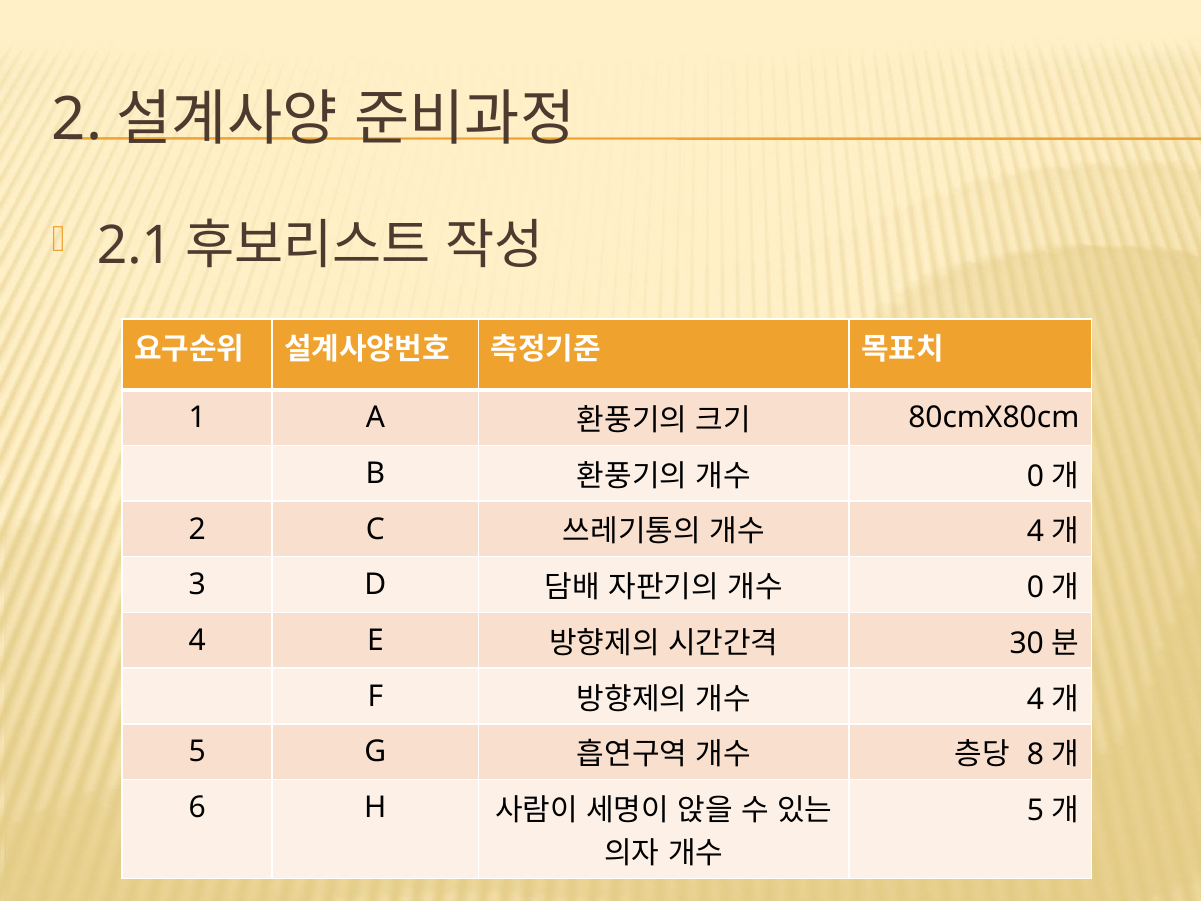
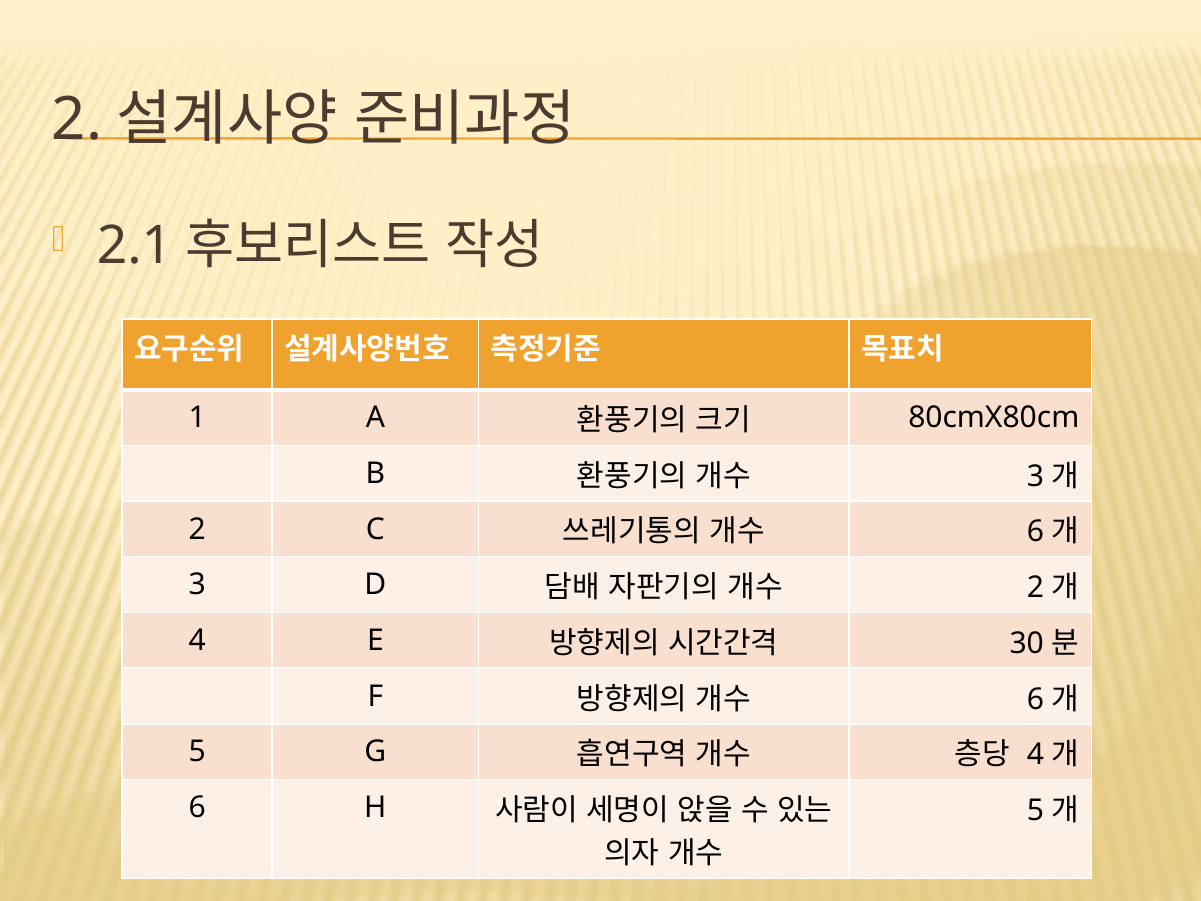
0 at (1035, 476): 0 -> 3
4 at (1035, 532): 4 -> 6
0 at (1035, 588): 0 -> 2
4 at (1035, 699): 4 -> 6
8 at (1035, 755): 8 -> 4
